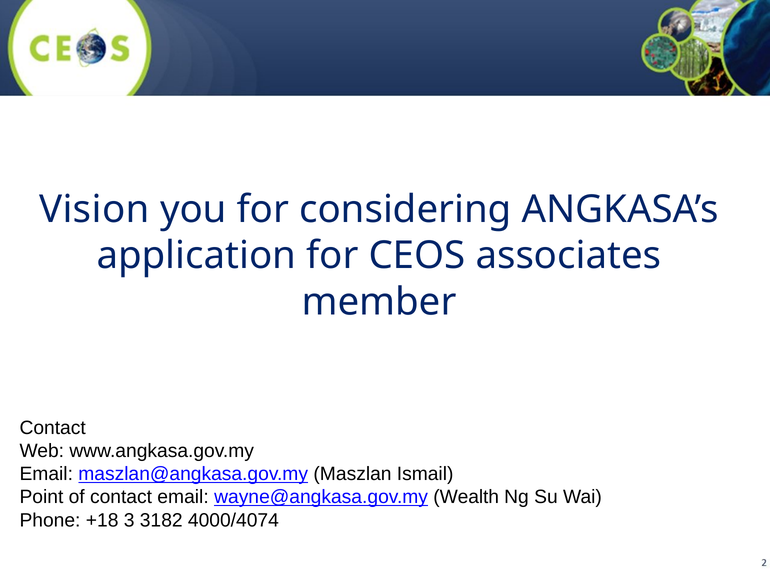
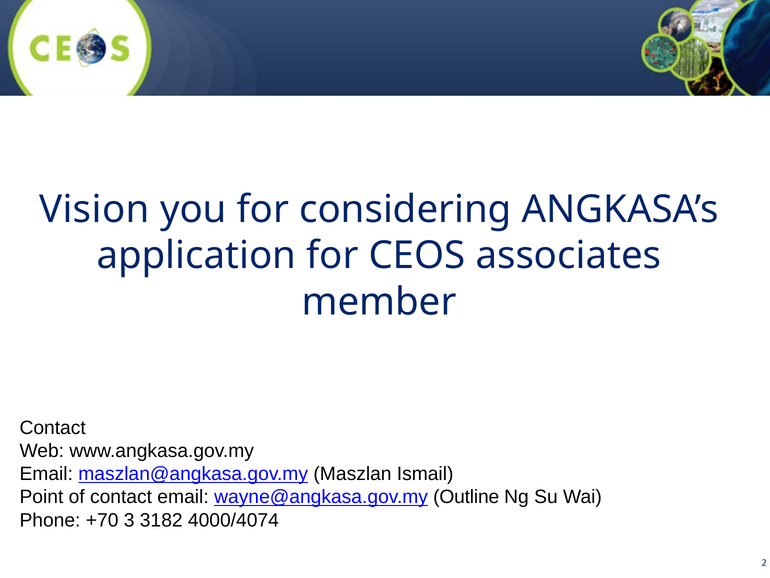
Wealth: Wealth -> Outline
+18: +18 -> +70
